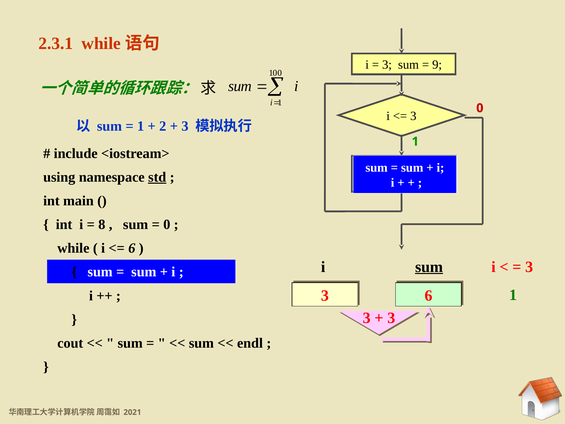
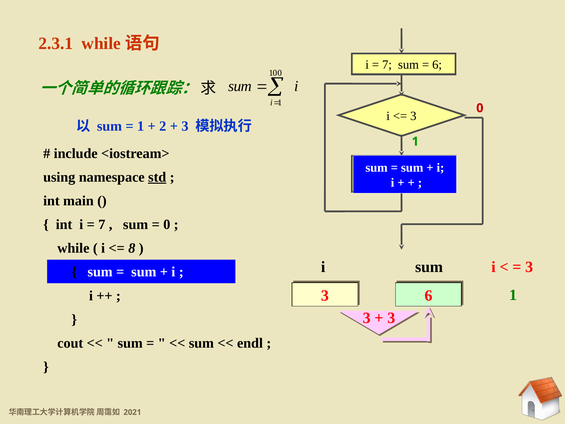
3 at (387, 65): 3 -> 7
9 at (437, 65): 9 -> 6
8 at (102, 224): 8 -> 7
6 at (132, 248): 6 -> 8
sum at (429, 267) underline: present -> none
